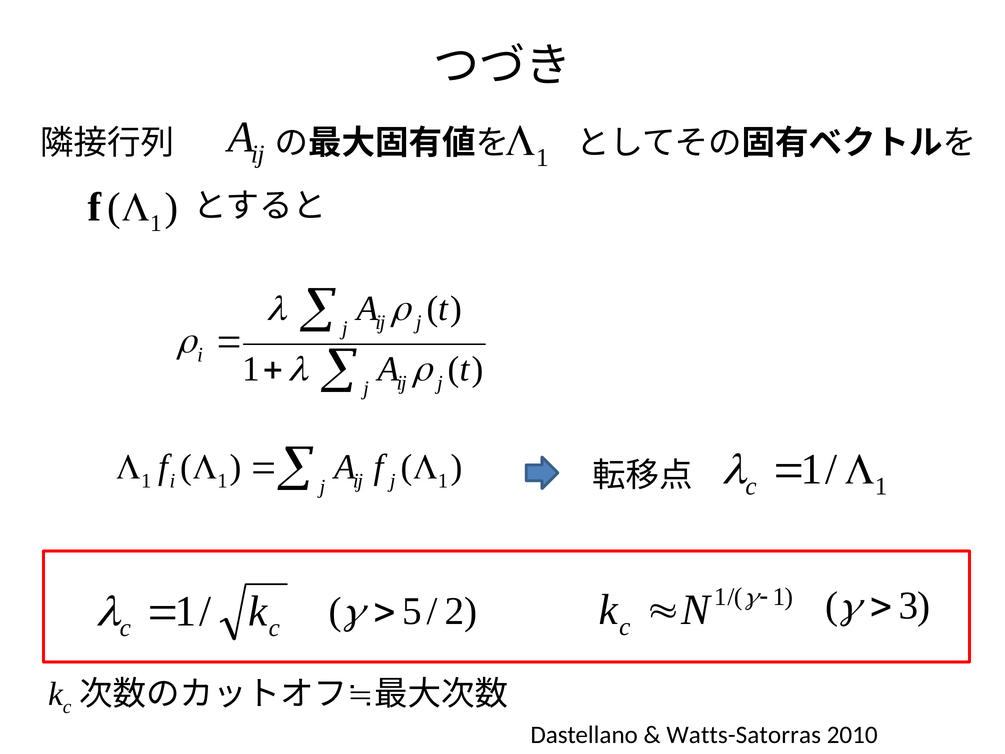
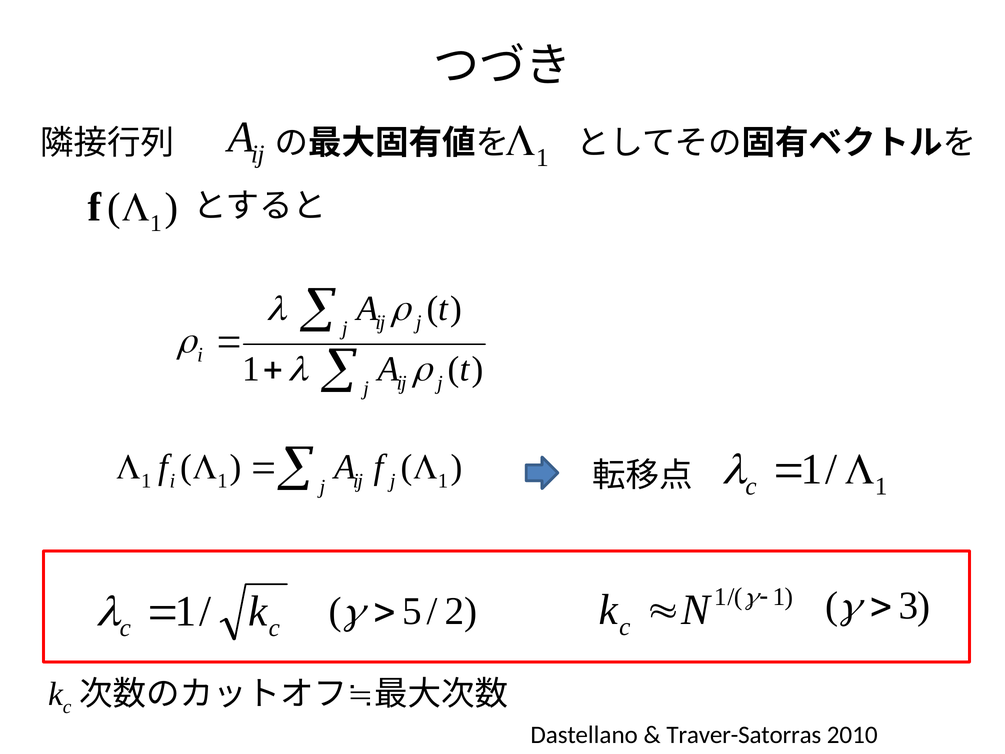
Watts-Satorras: Watts-Satorras -> Traver-Satorras
